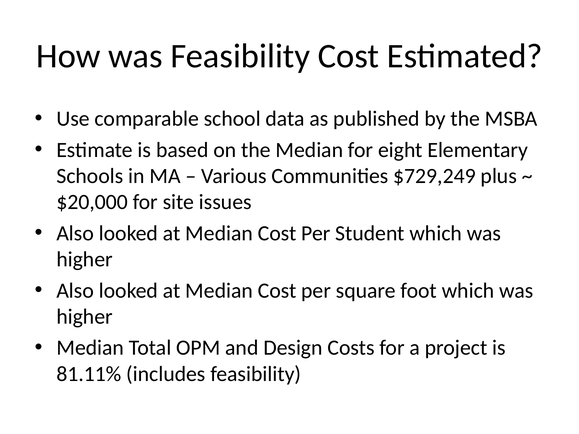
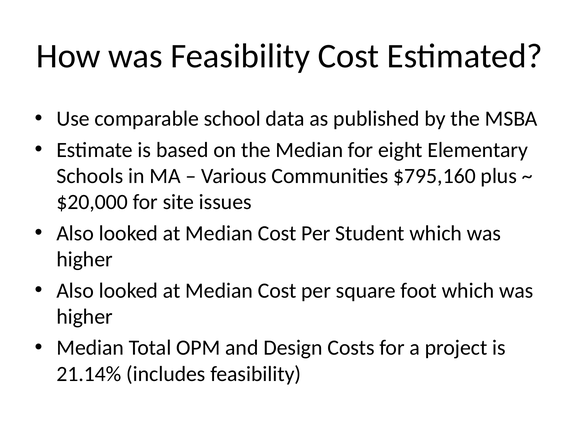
$729,249: $729,249 -> $795,160
81.11%: 81.11% -> 21.14%
